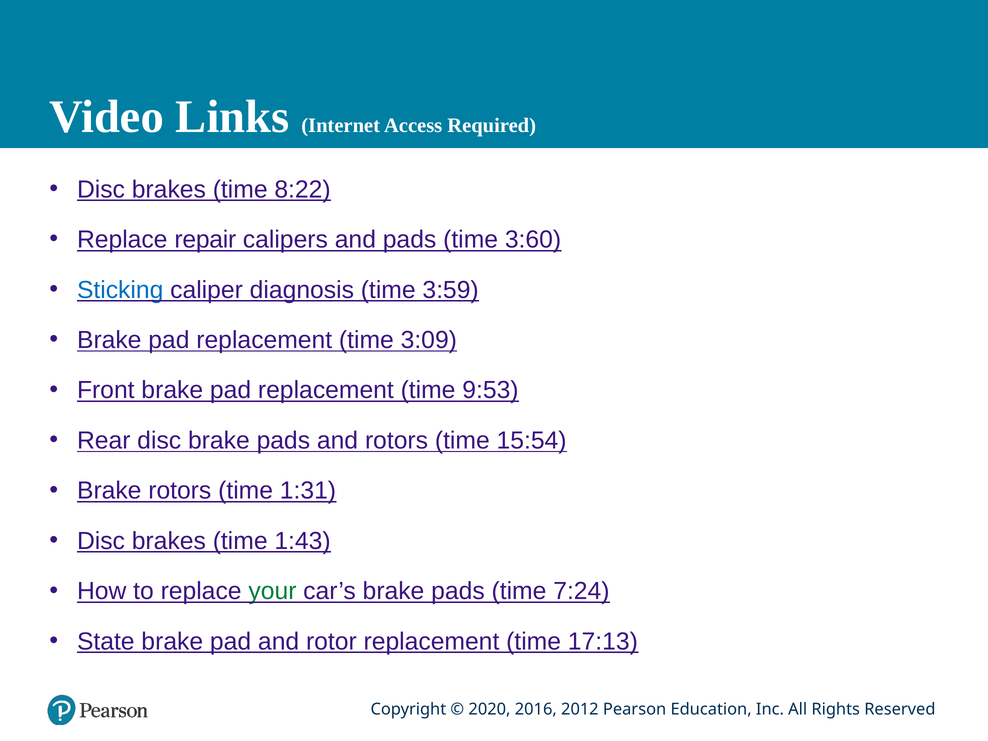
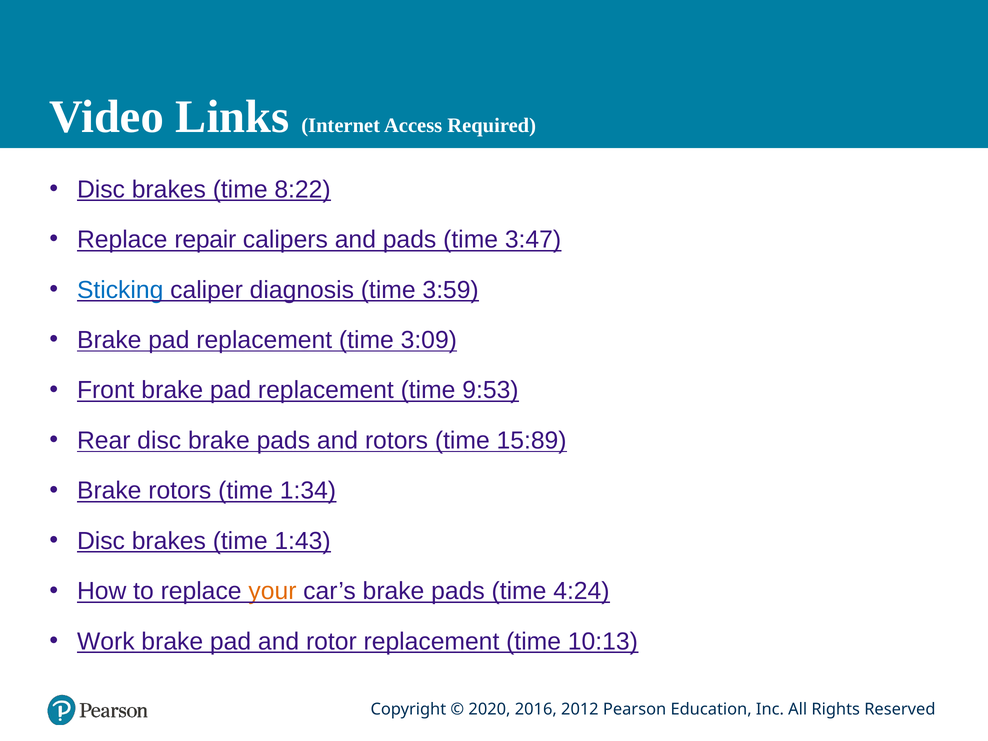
3:60: 3:60 -> 3:47
15:54: 15:54 -> 15:89
1:31: 1:31 -> 1:34
your colour: green -> orange
7:24: 7:24 -> 4:24
State: State -> Work
17:13: 17:13 -> 10:13
